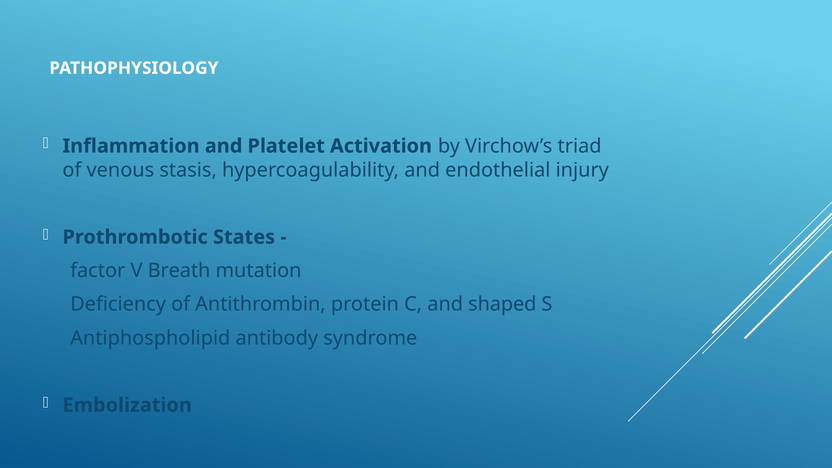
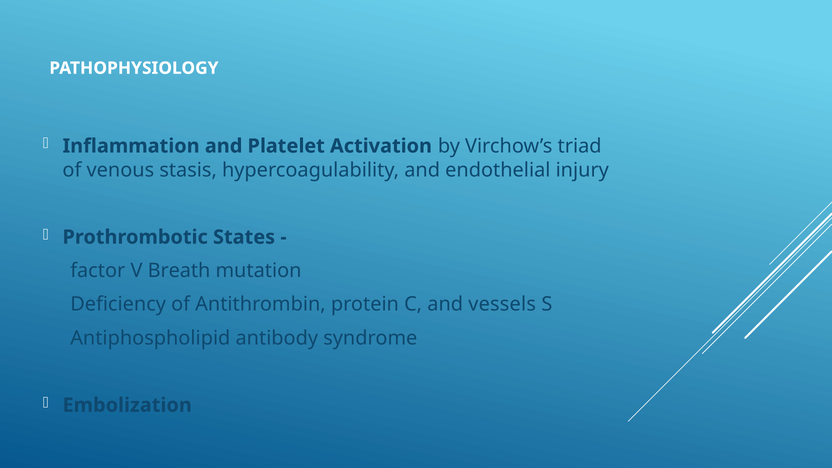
shaped: shaped -> vessels
